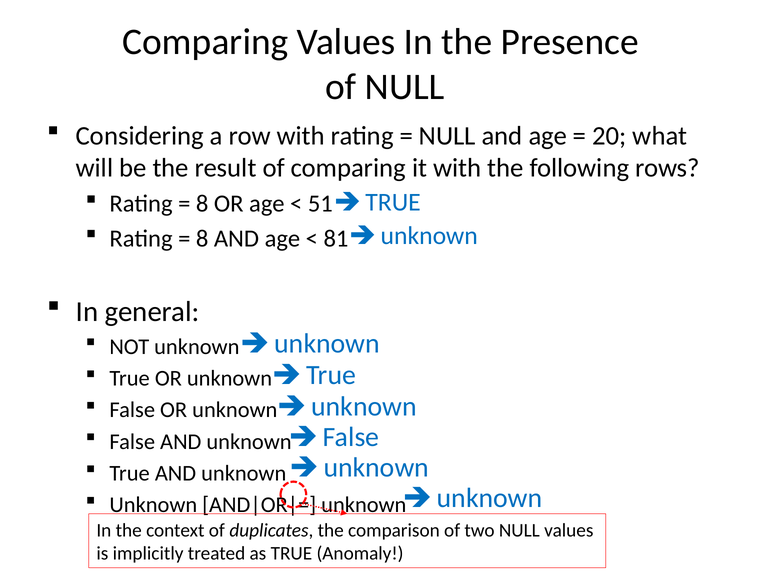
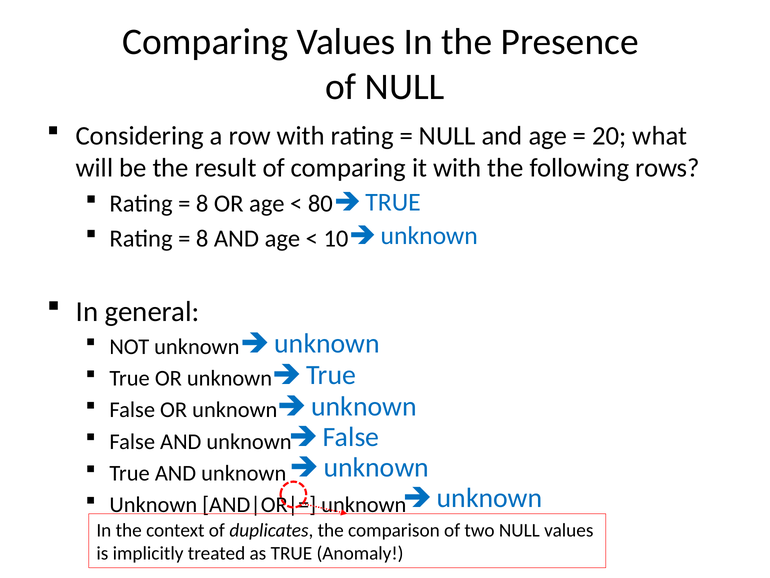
51: 51 -> 80
81: 81 -> 10
